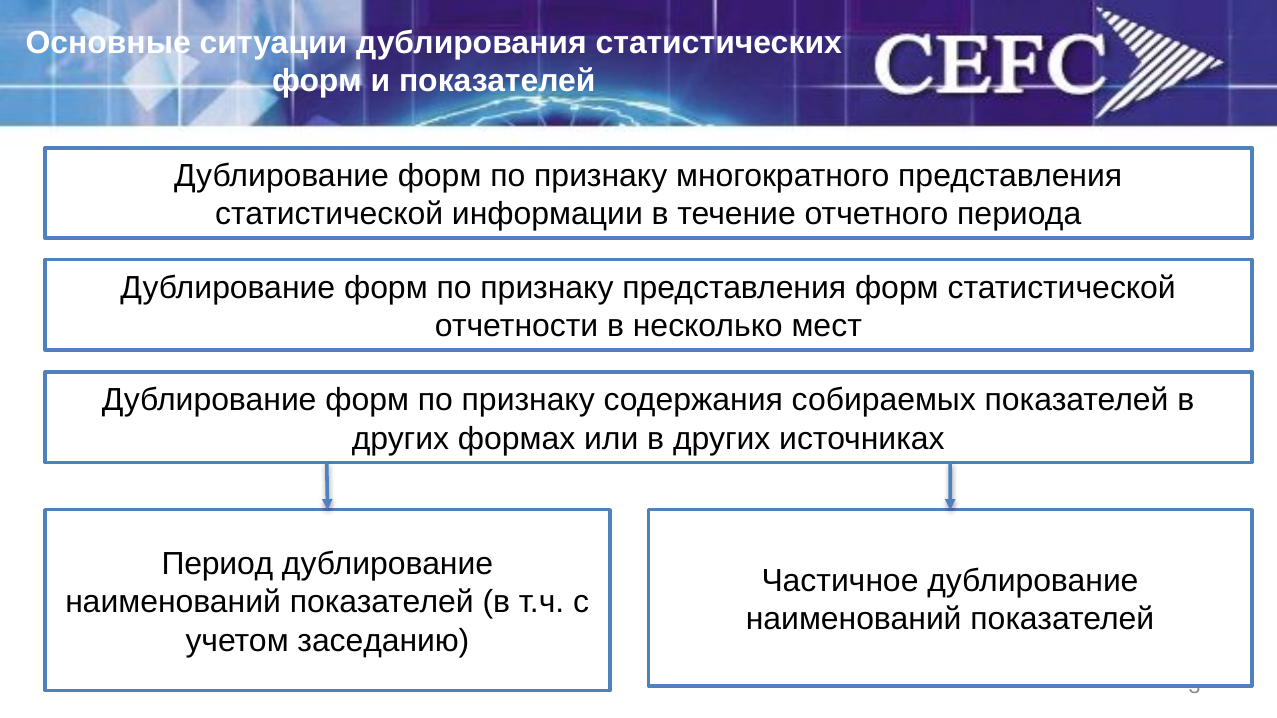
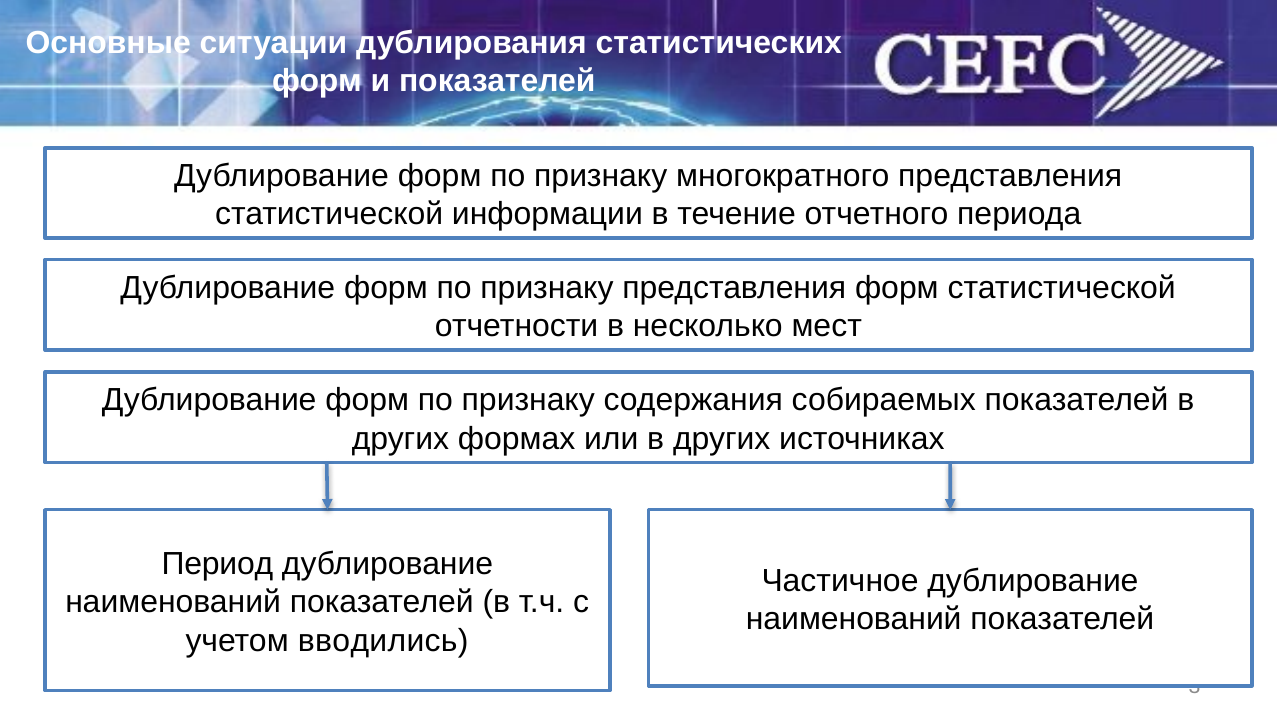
заседанию: заседанию -> вводились
